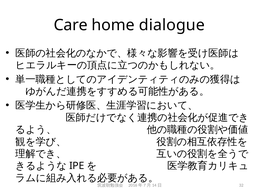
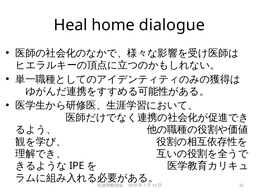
Care: Care -> Heal
